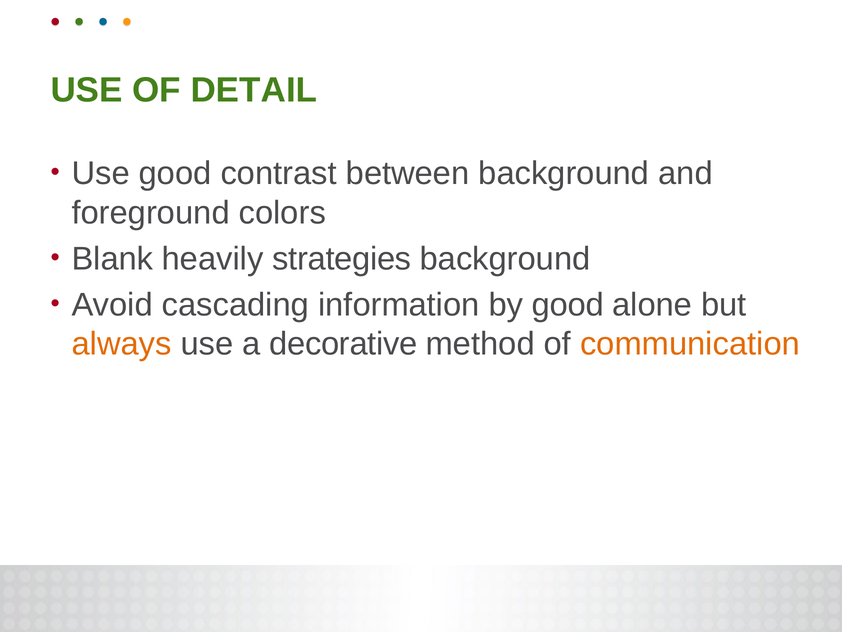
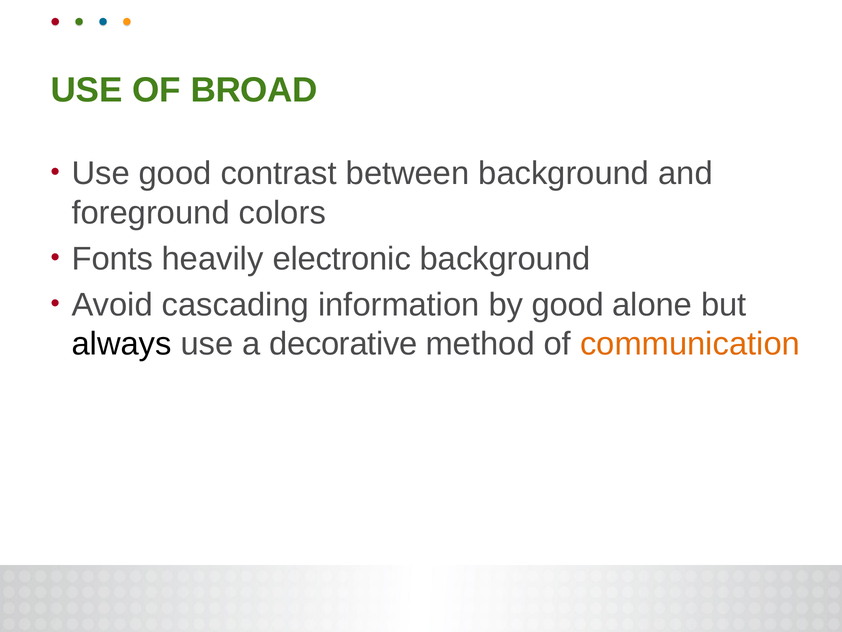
DETAIL: DETAIL -> BROAD
Blank: Blank -> Fonts
strategies: strategies -> electronic
always colour: orange -> black
